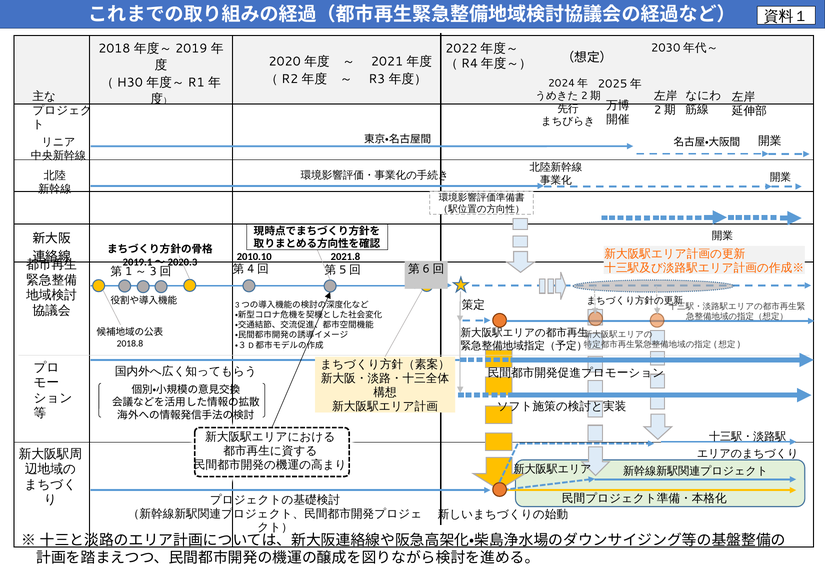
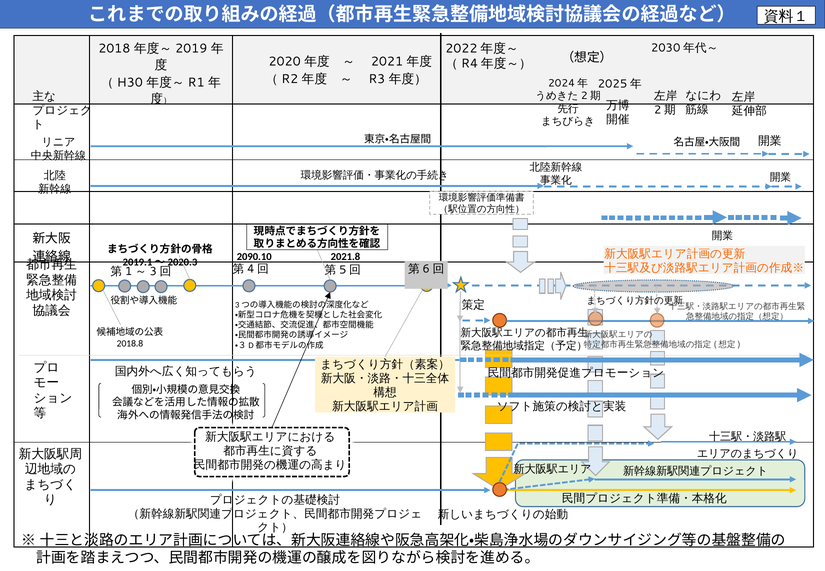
2010.10: 2010.10 -> 2090.10
